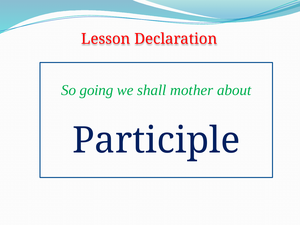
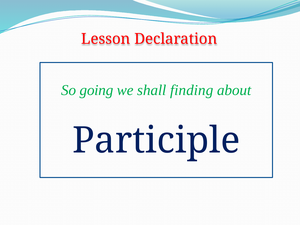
mother: mother -> finding
